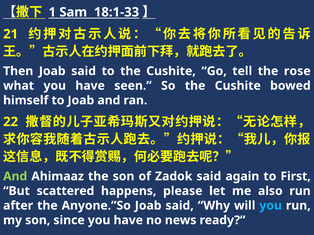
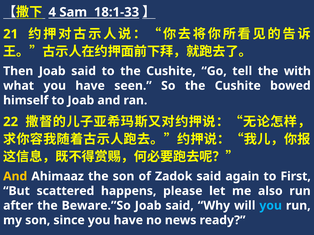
1: 1 -> 4
rose: rose -> with
And at (15, 177) colour: light green -> yellow
Anyone.”So: Anyone.”So -> Beware.”So
